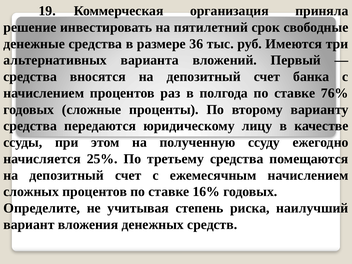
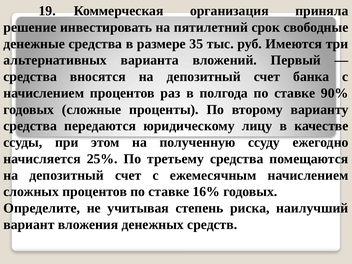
36: 36 -> 35
76%: 76% -> 90%
